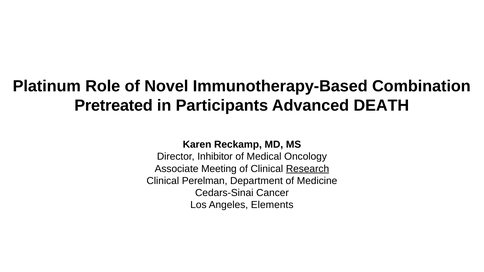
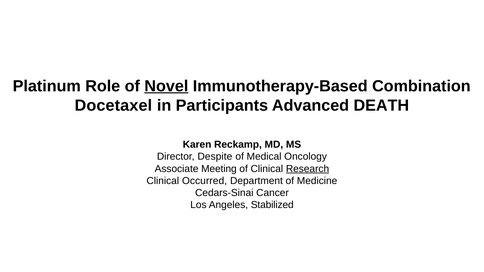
Novel underline: none -> present
Pretreated: Pretreated -> Docetaxel
Inhibitor: Inhibitor -> Despite
Perelman: Perelman -> Occurred
Elements: Elements -> Stabilized
